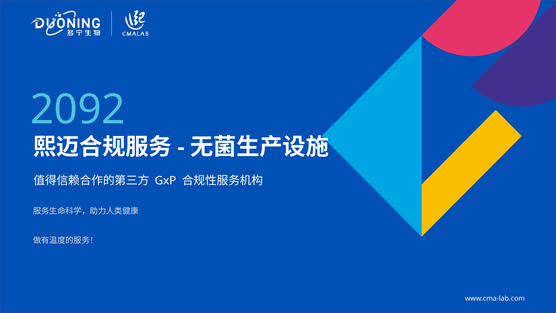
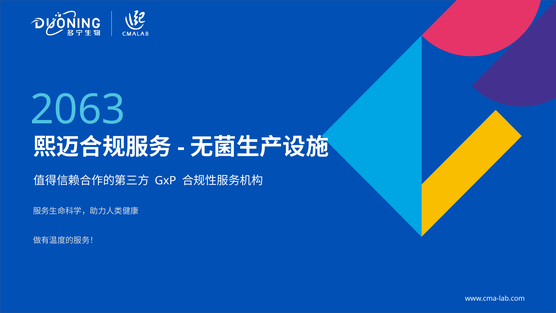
2092: 2092 -> 2063
